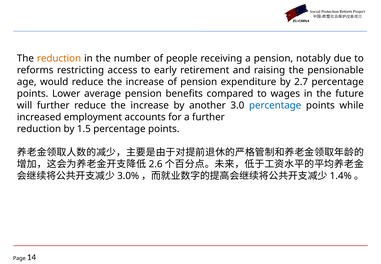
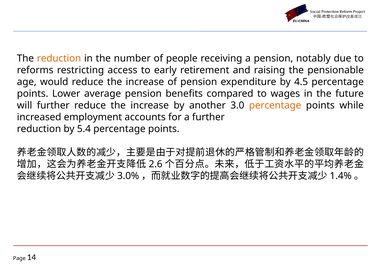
2.7: 2.7 -> 4.5
percentage at (275, 105) colour: blue -> orange
1.5: 1.5 -> 5.4
